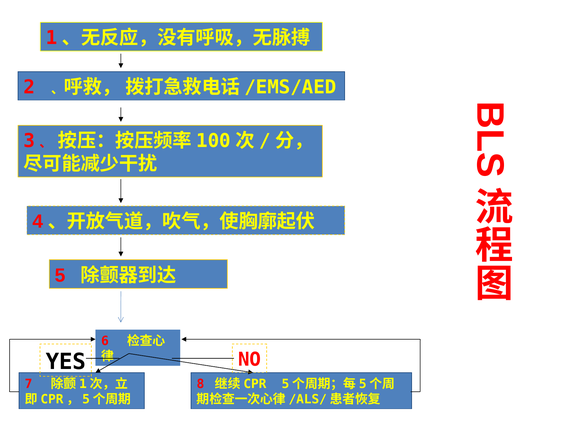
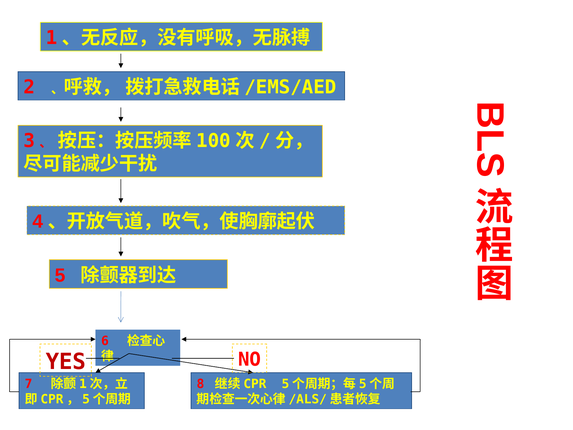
YES colour: black -> red
